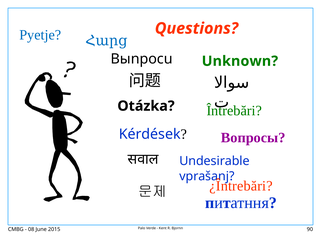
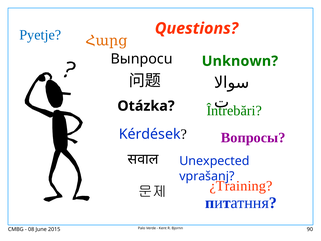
Հարց colour: blue -> orange
Undesirable: Undesirable -> Unexpected
¿Întrebări: ¿Întrebări -> ¿Training
